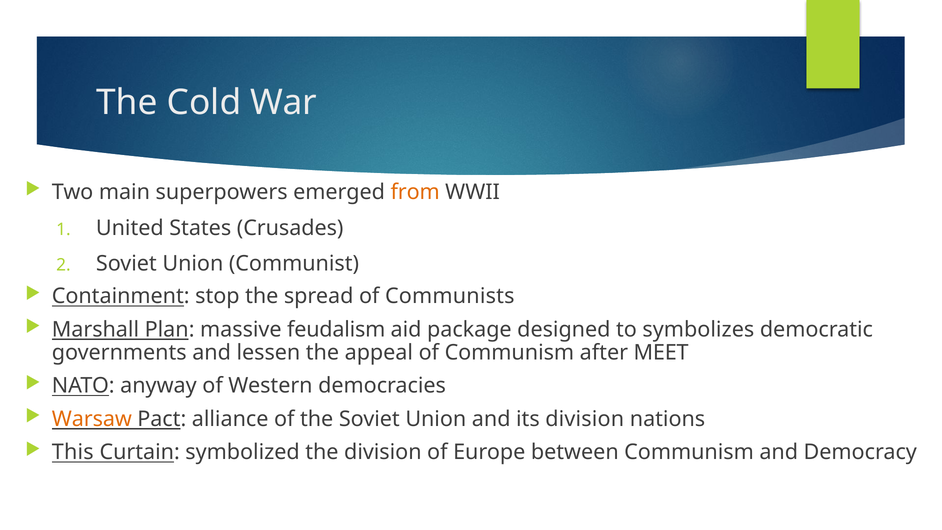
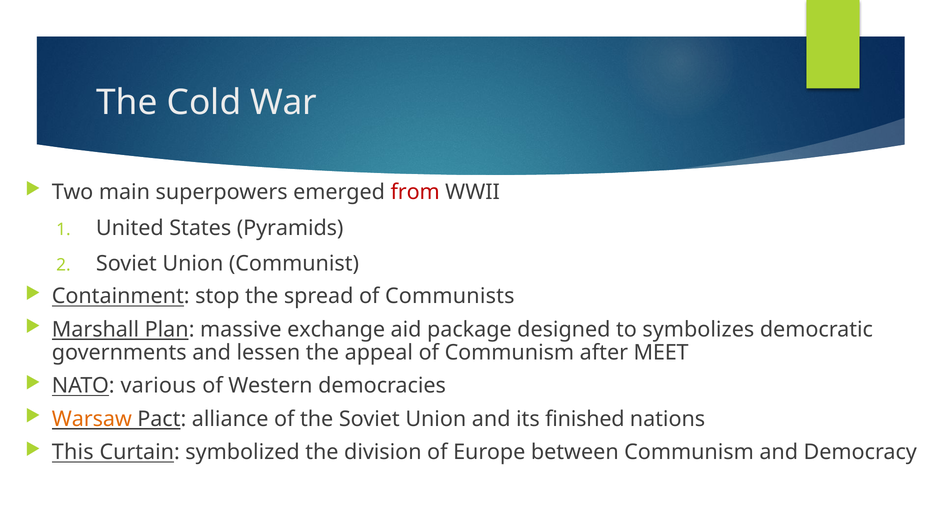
from colour: orange -> red
Crusades: Crusades -> Pyramids
feudalism: feudalism -> exchange
anyway: anyway -> various
its division: division -> finished
